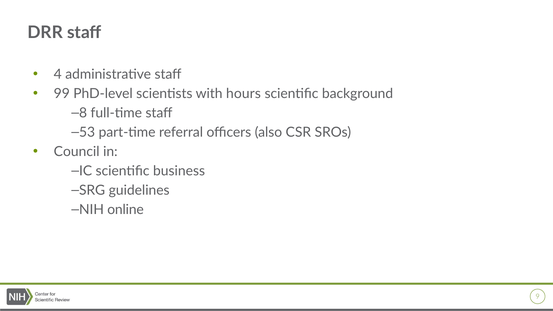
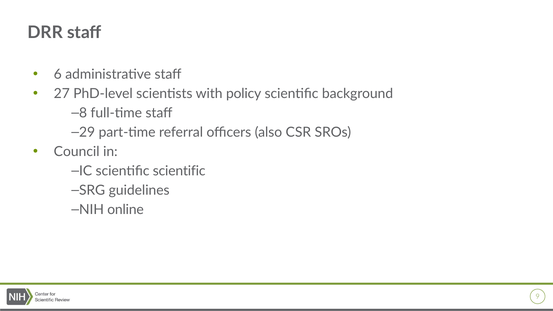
4: 4 -> 6
99: 99 -> 27
hours: hours -> policy
53: 53 -> 29
scientific business: business -> scientific
